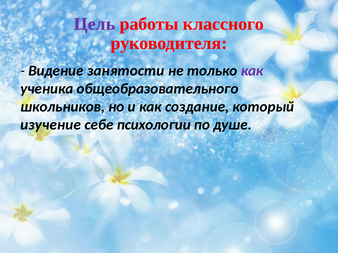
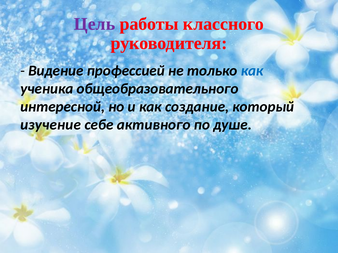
занятости: занятости -> профессией
как at (252, 71) colour: purple -> blue
школьников: школьников -> интересной
психологии: психологии -> активного
